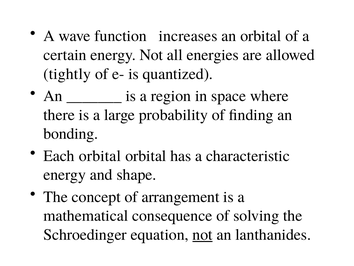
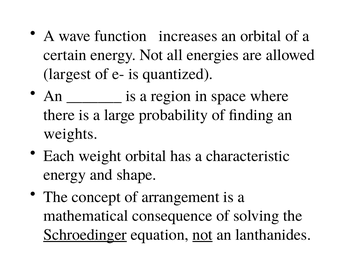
tightly: tightly -> largest
bonding: bonding -> weights
Each orbital: orbital -> weight
Schroedinger underline: none -> present
